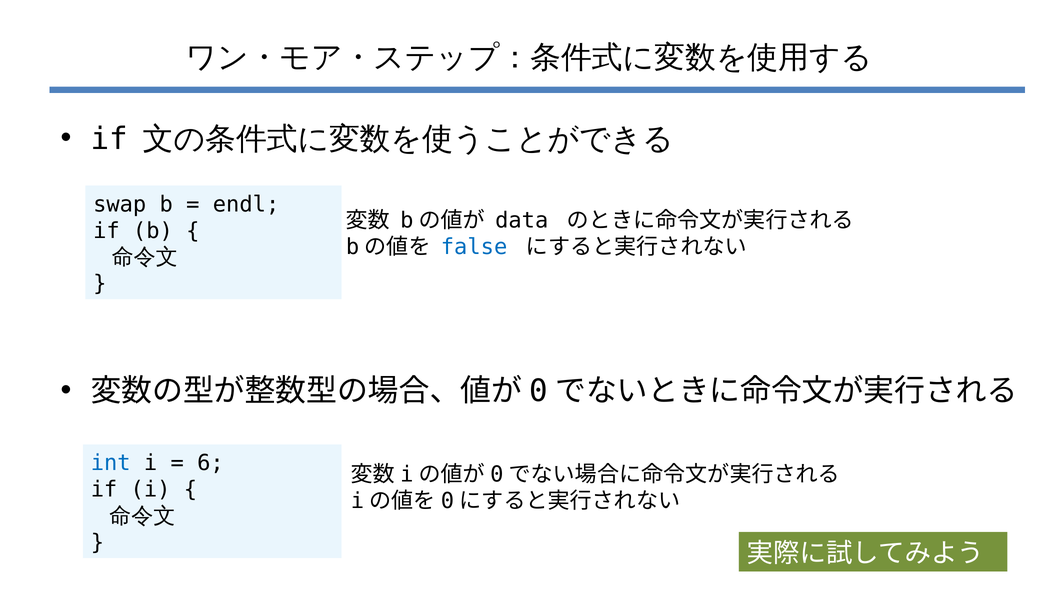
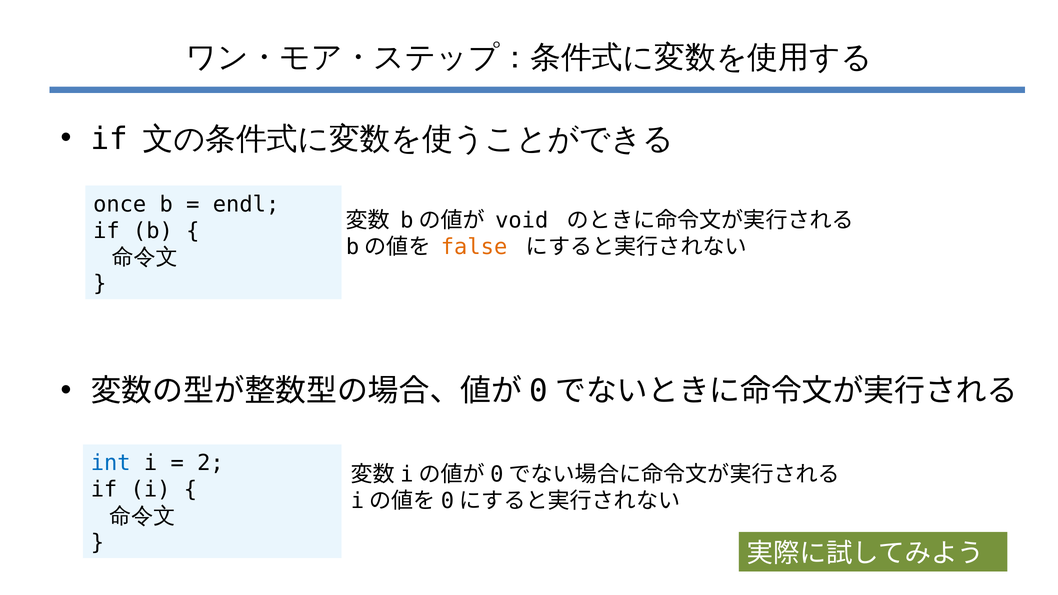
swap: swap -> once
data: data -> void
false colour: blue -> orange
6: 6 -> 2
